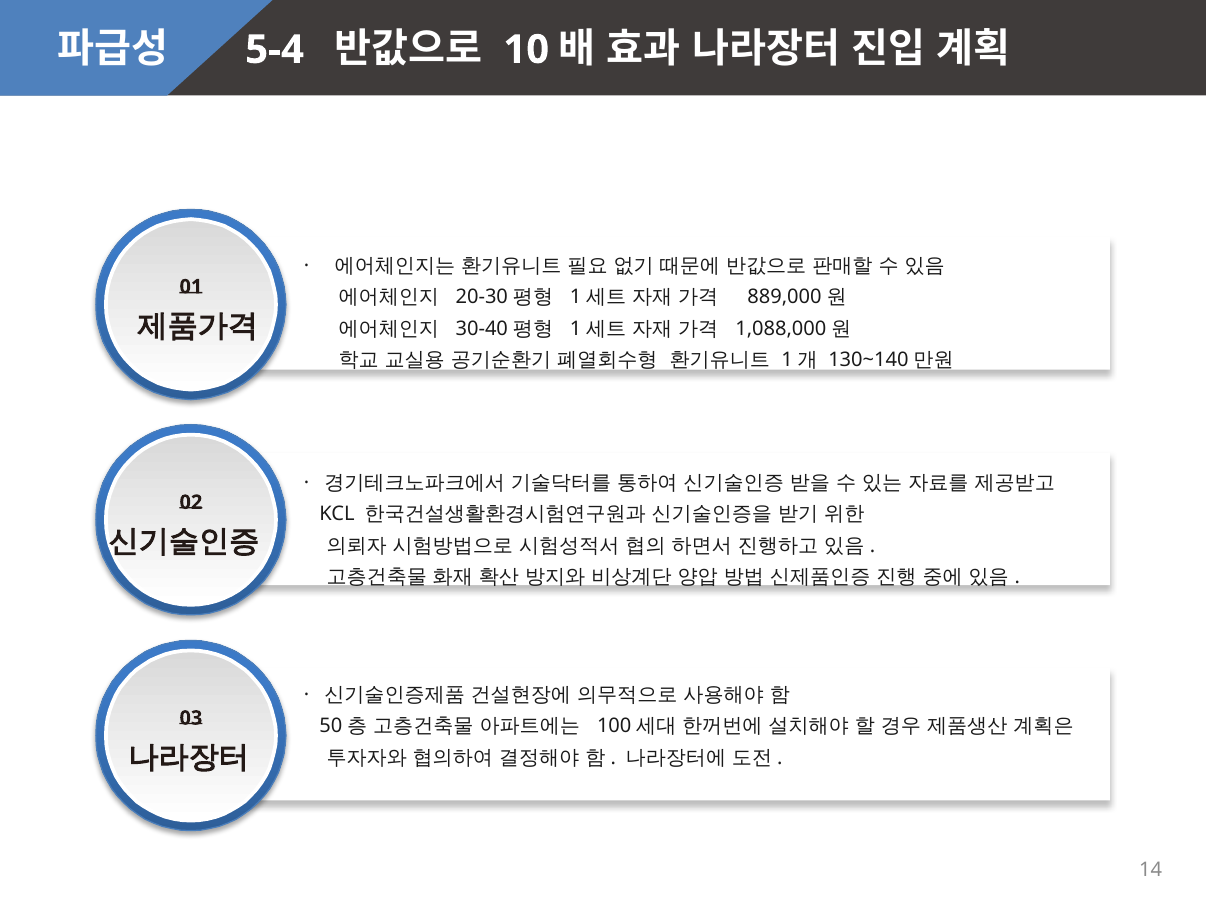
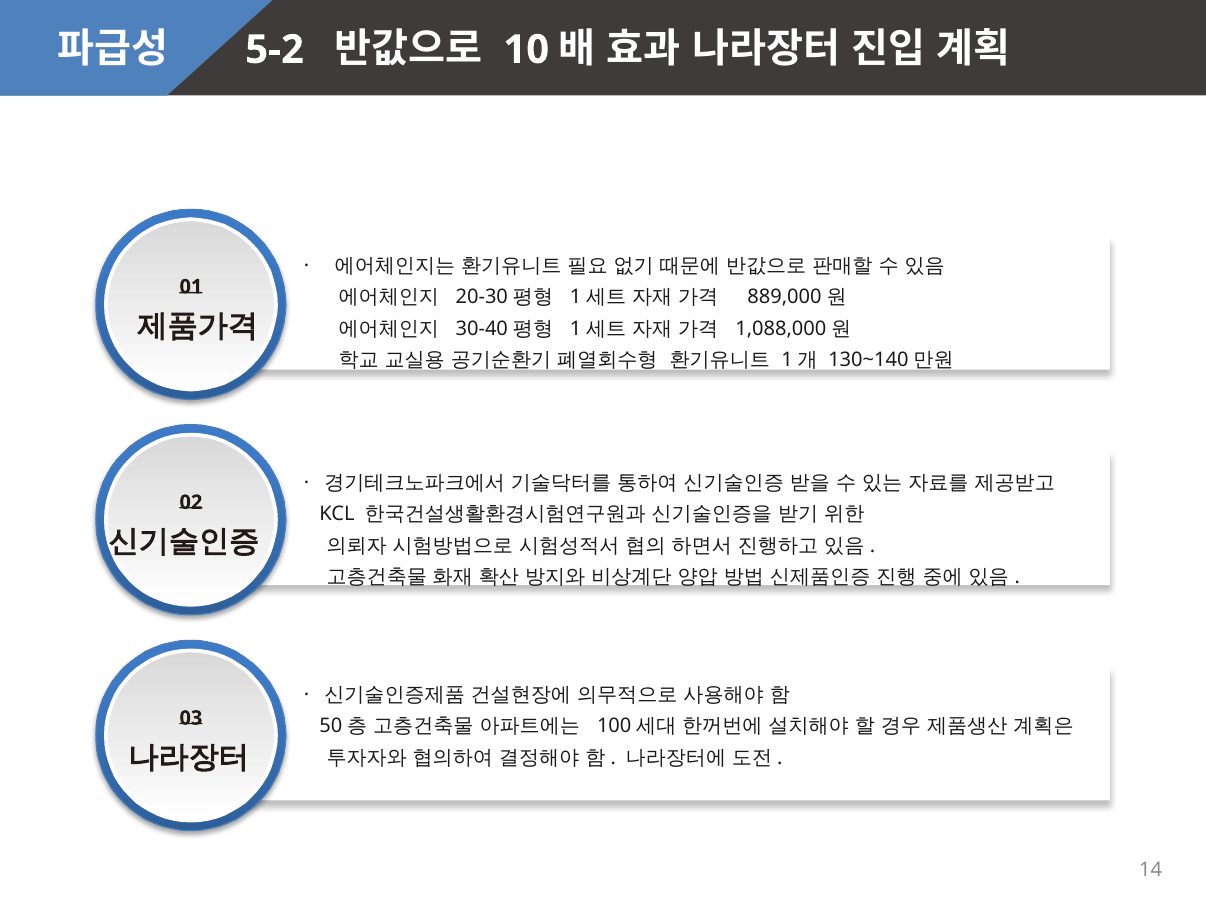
5-4: 5-4 -> 5-2
